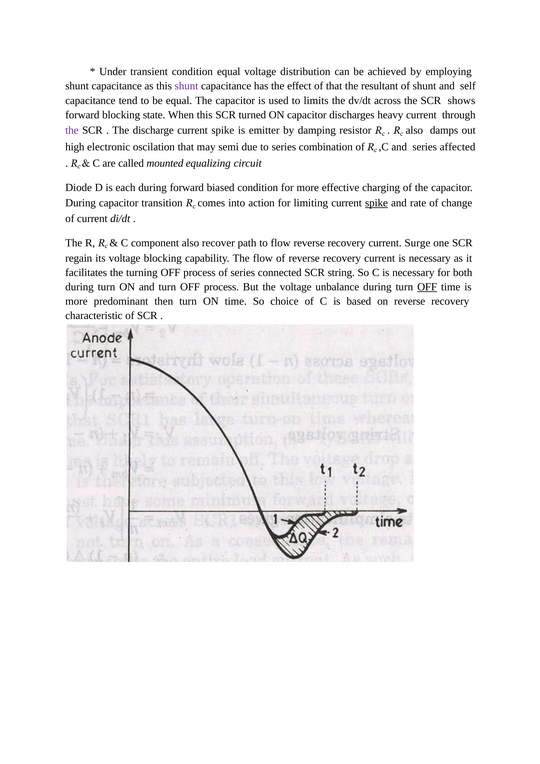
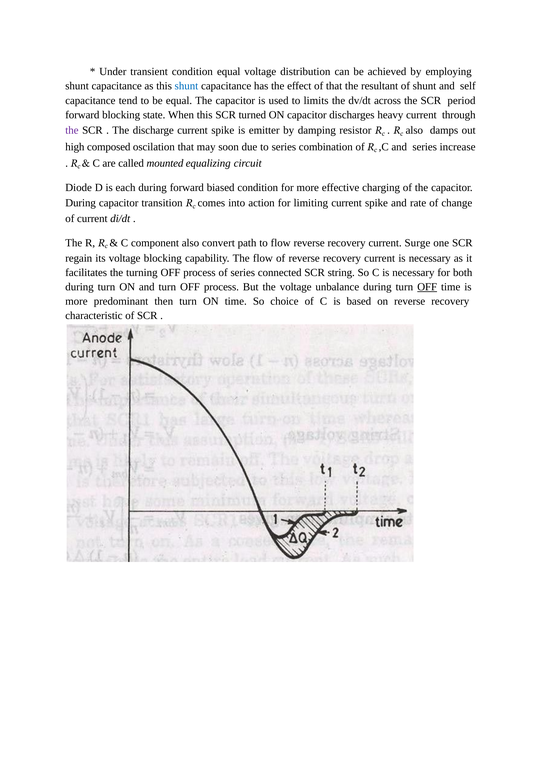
shunt at (186, 86) colour: purple -> blue
shows: shows -> period
electronic: electronic -> composed
semi: semi -> soon
affected: affected -> increase
spike at (376, 203) underline: present -> none
recover: recover -> convert
